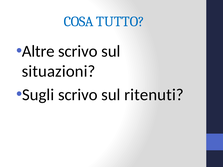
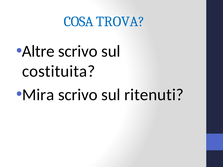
TUTTO: TUTTO -> TROVA
situazioni: situazioni -> costituita
Sugli: Sugli -> Mira
